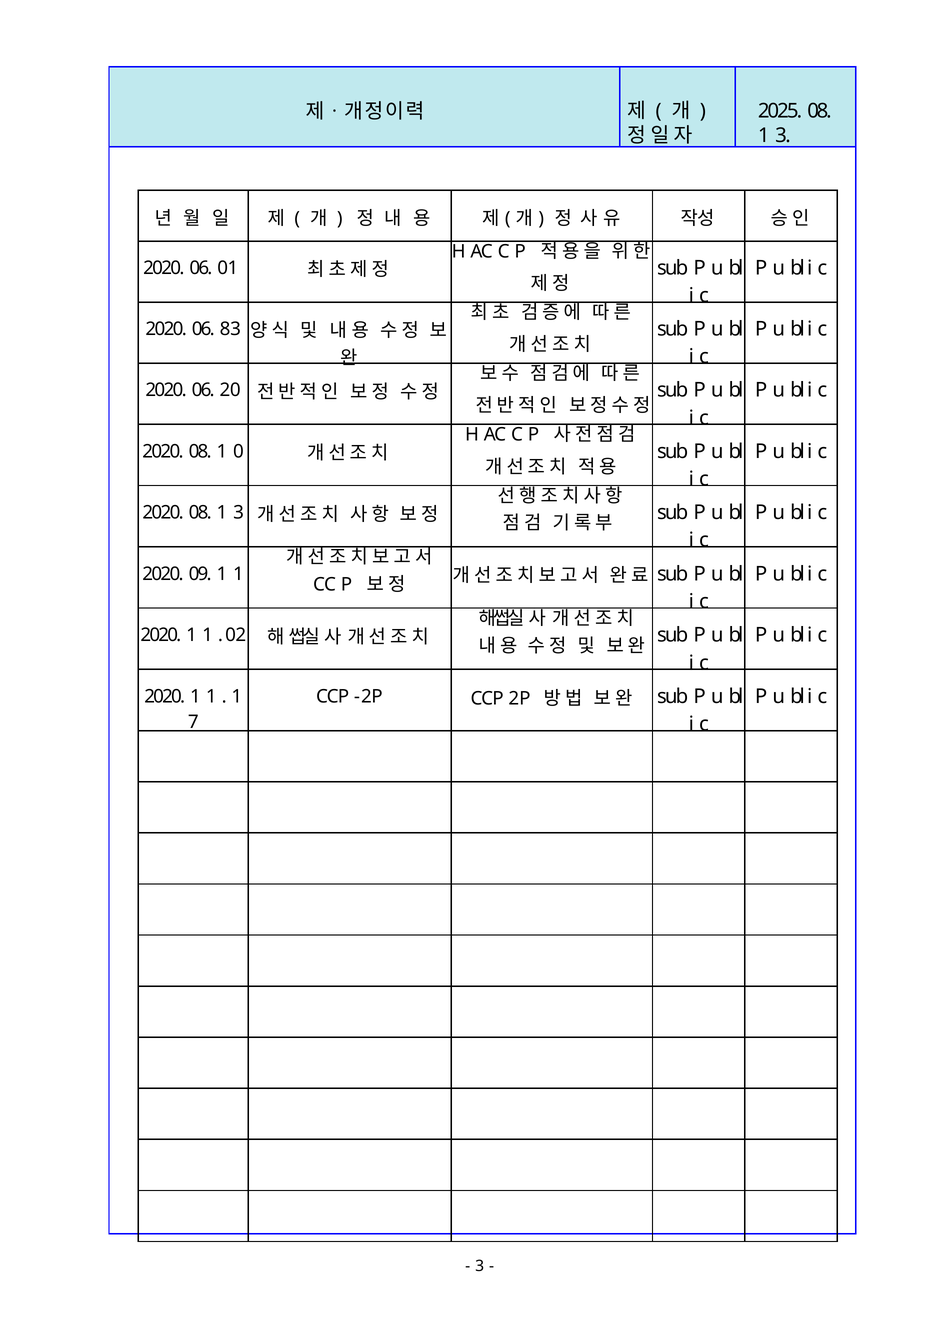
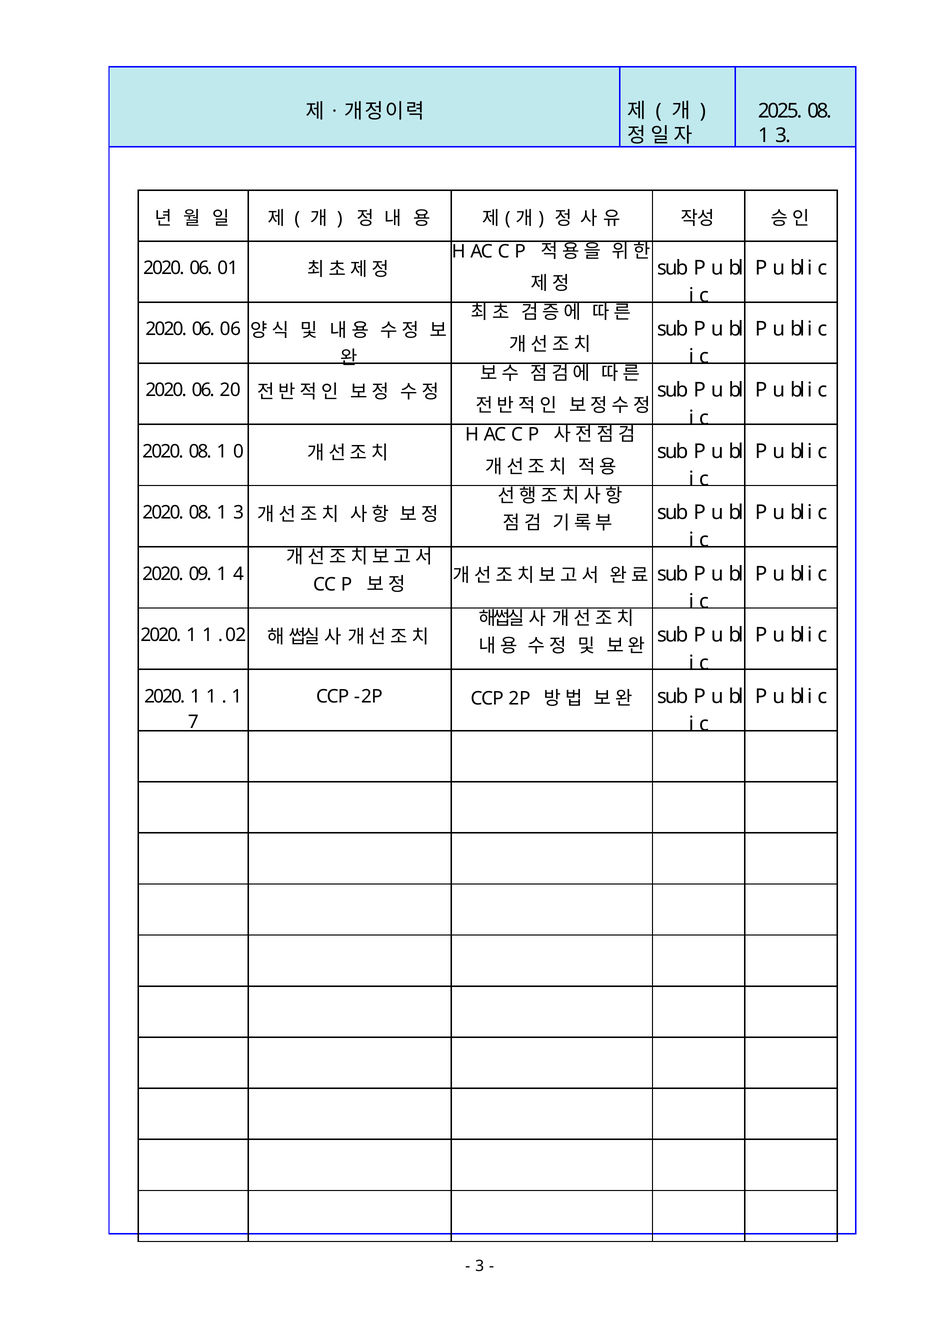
06 83: 83 -> 06
09 1 1: 1 -> 4
